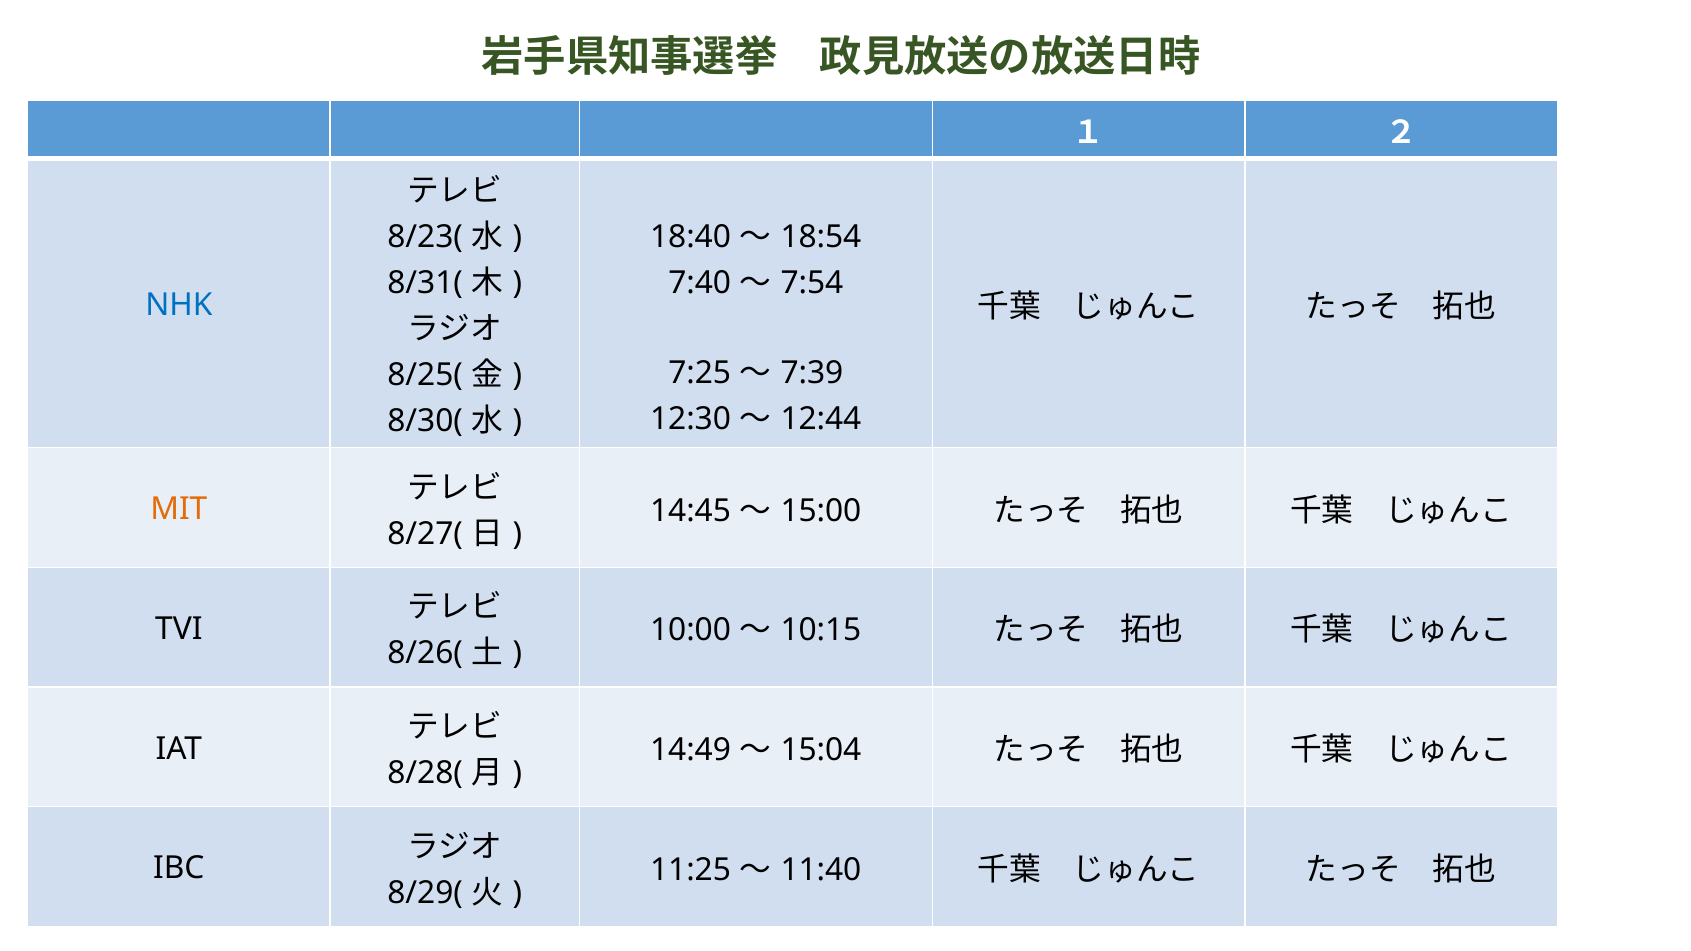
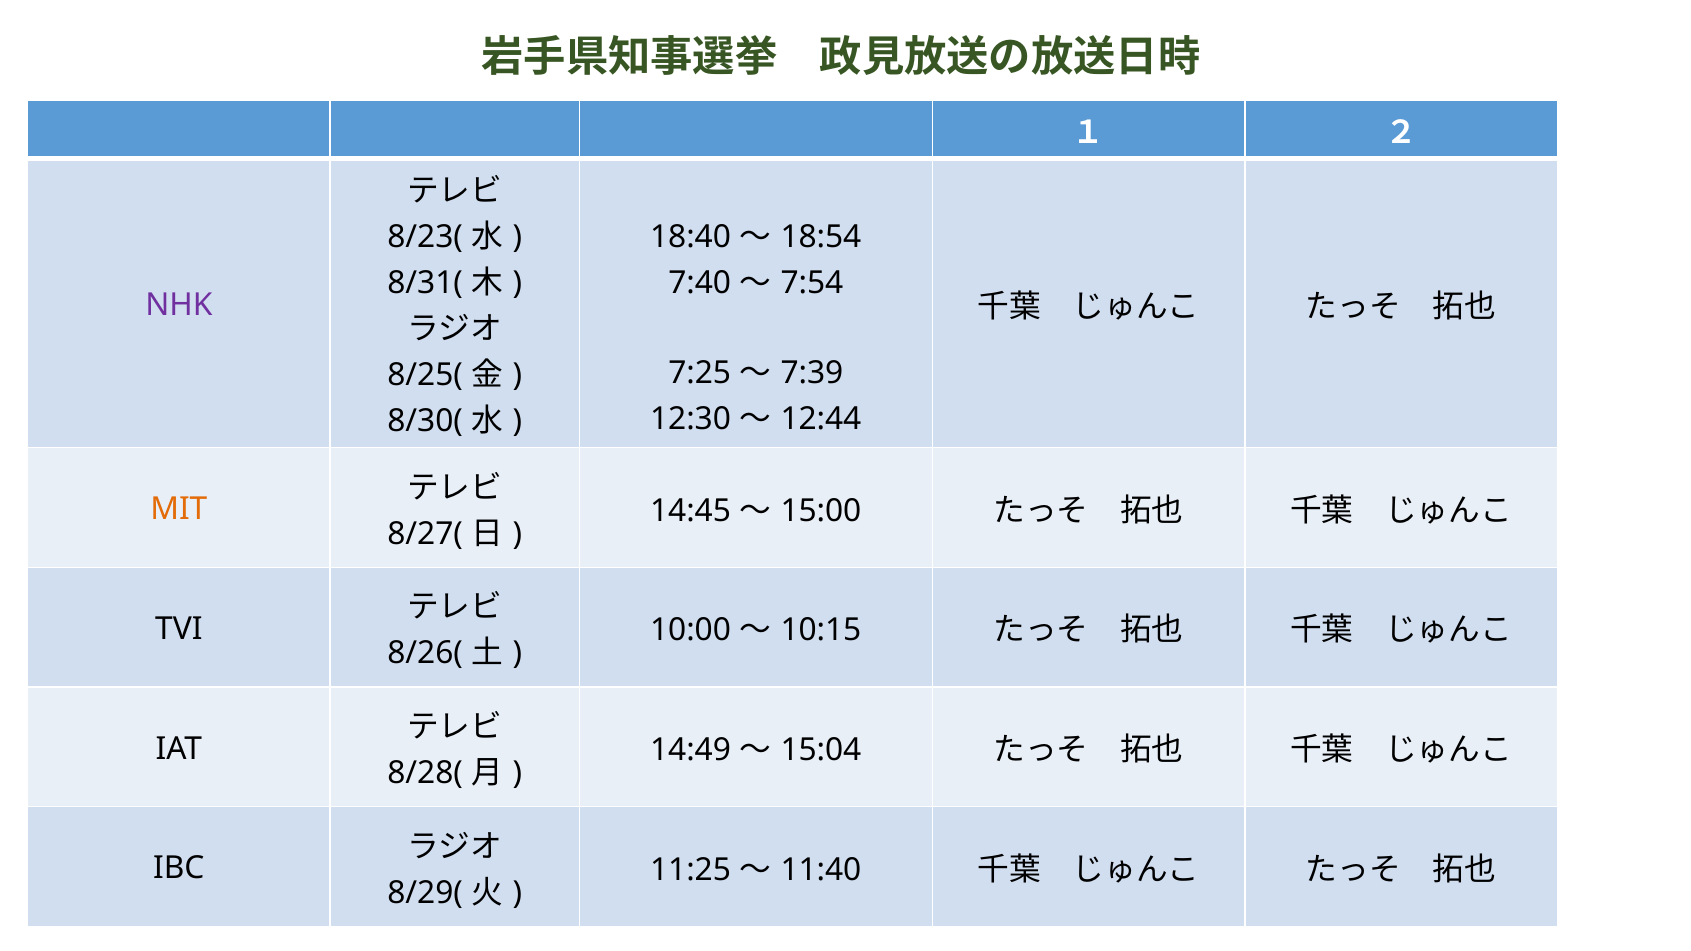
NHK colour: blue -> purple
